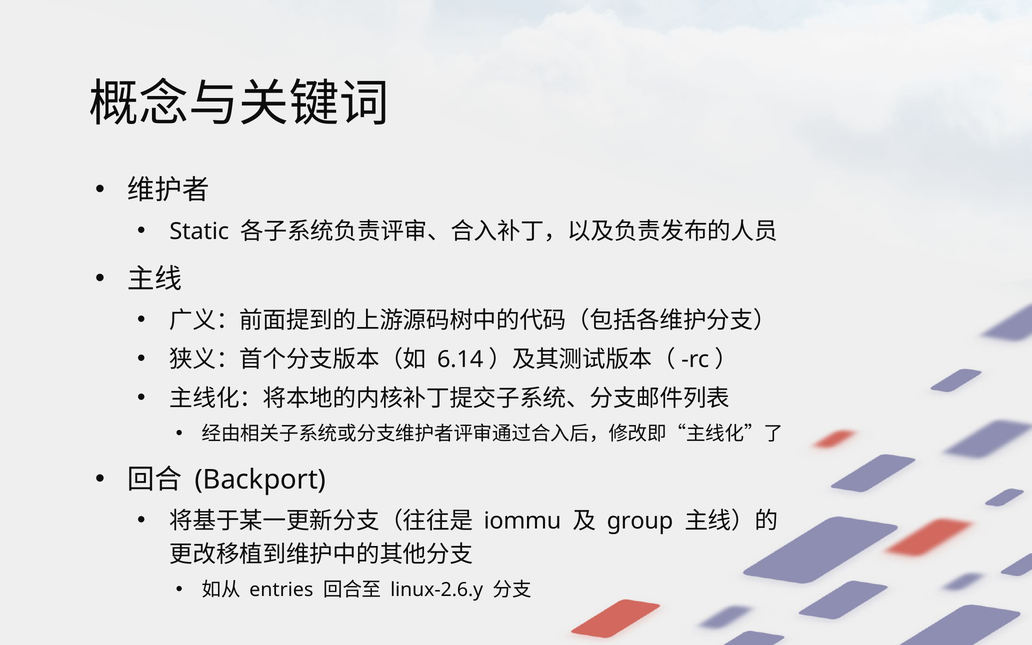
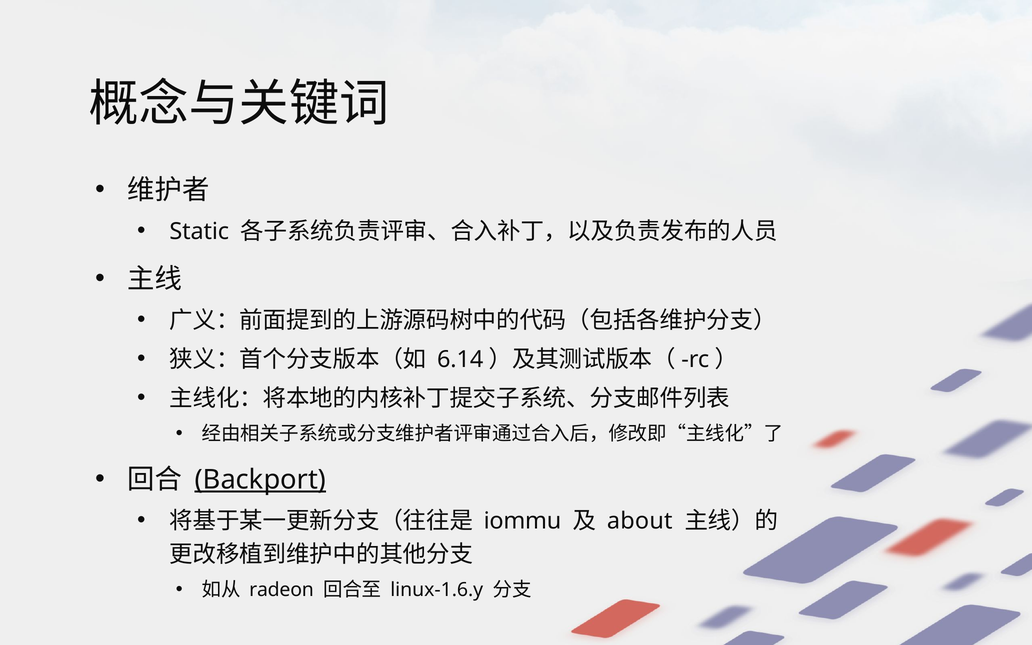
Backport underline: none -> present
group: group -> about
entries: entries -> radeon
linux-2.6.y: linux-2.6.y -> linux-1.6.y
